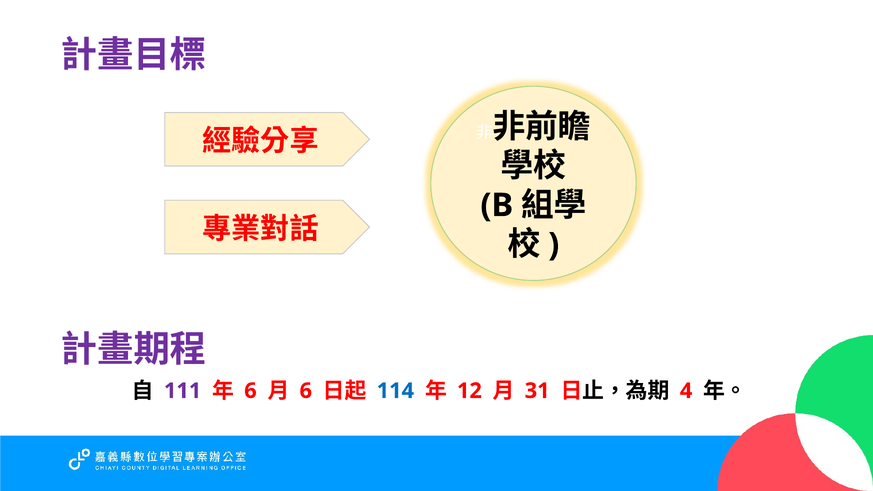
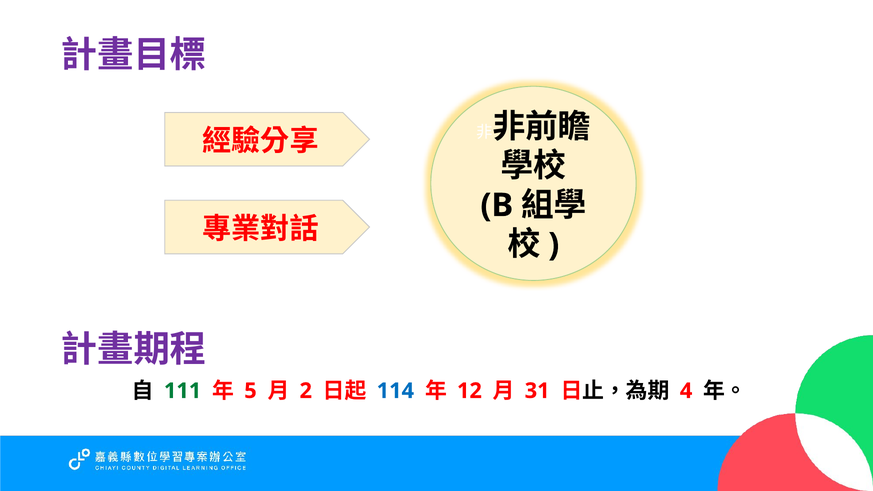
111 colour: purple -> green
6 at (250, 391): 6 -> 5
6 at (306, 391): 6 -> 2
